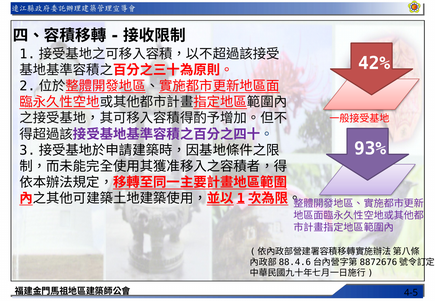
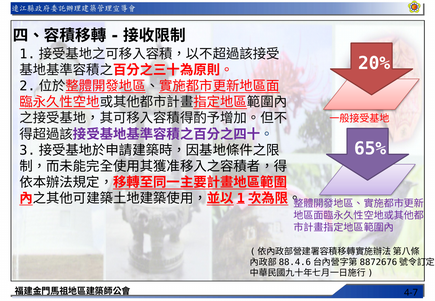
42%: 42% -> 20%
93%: 93% -> 65%
4-5: 4-5 -> 4-7
